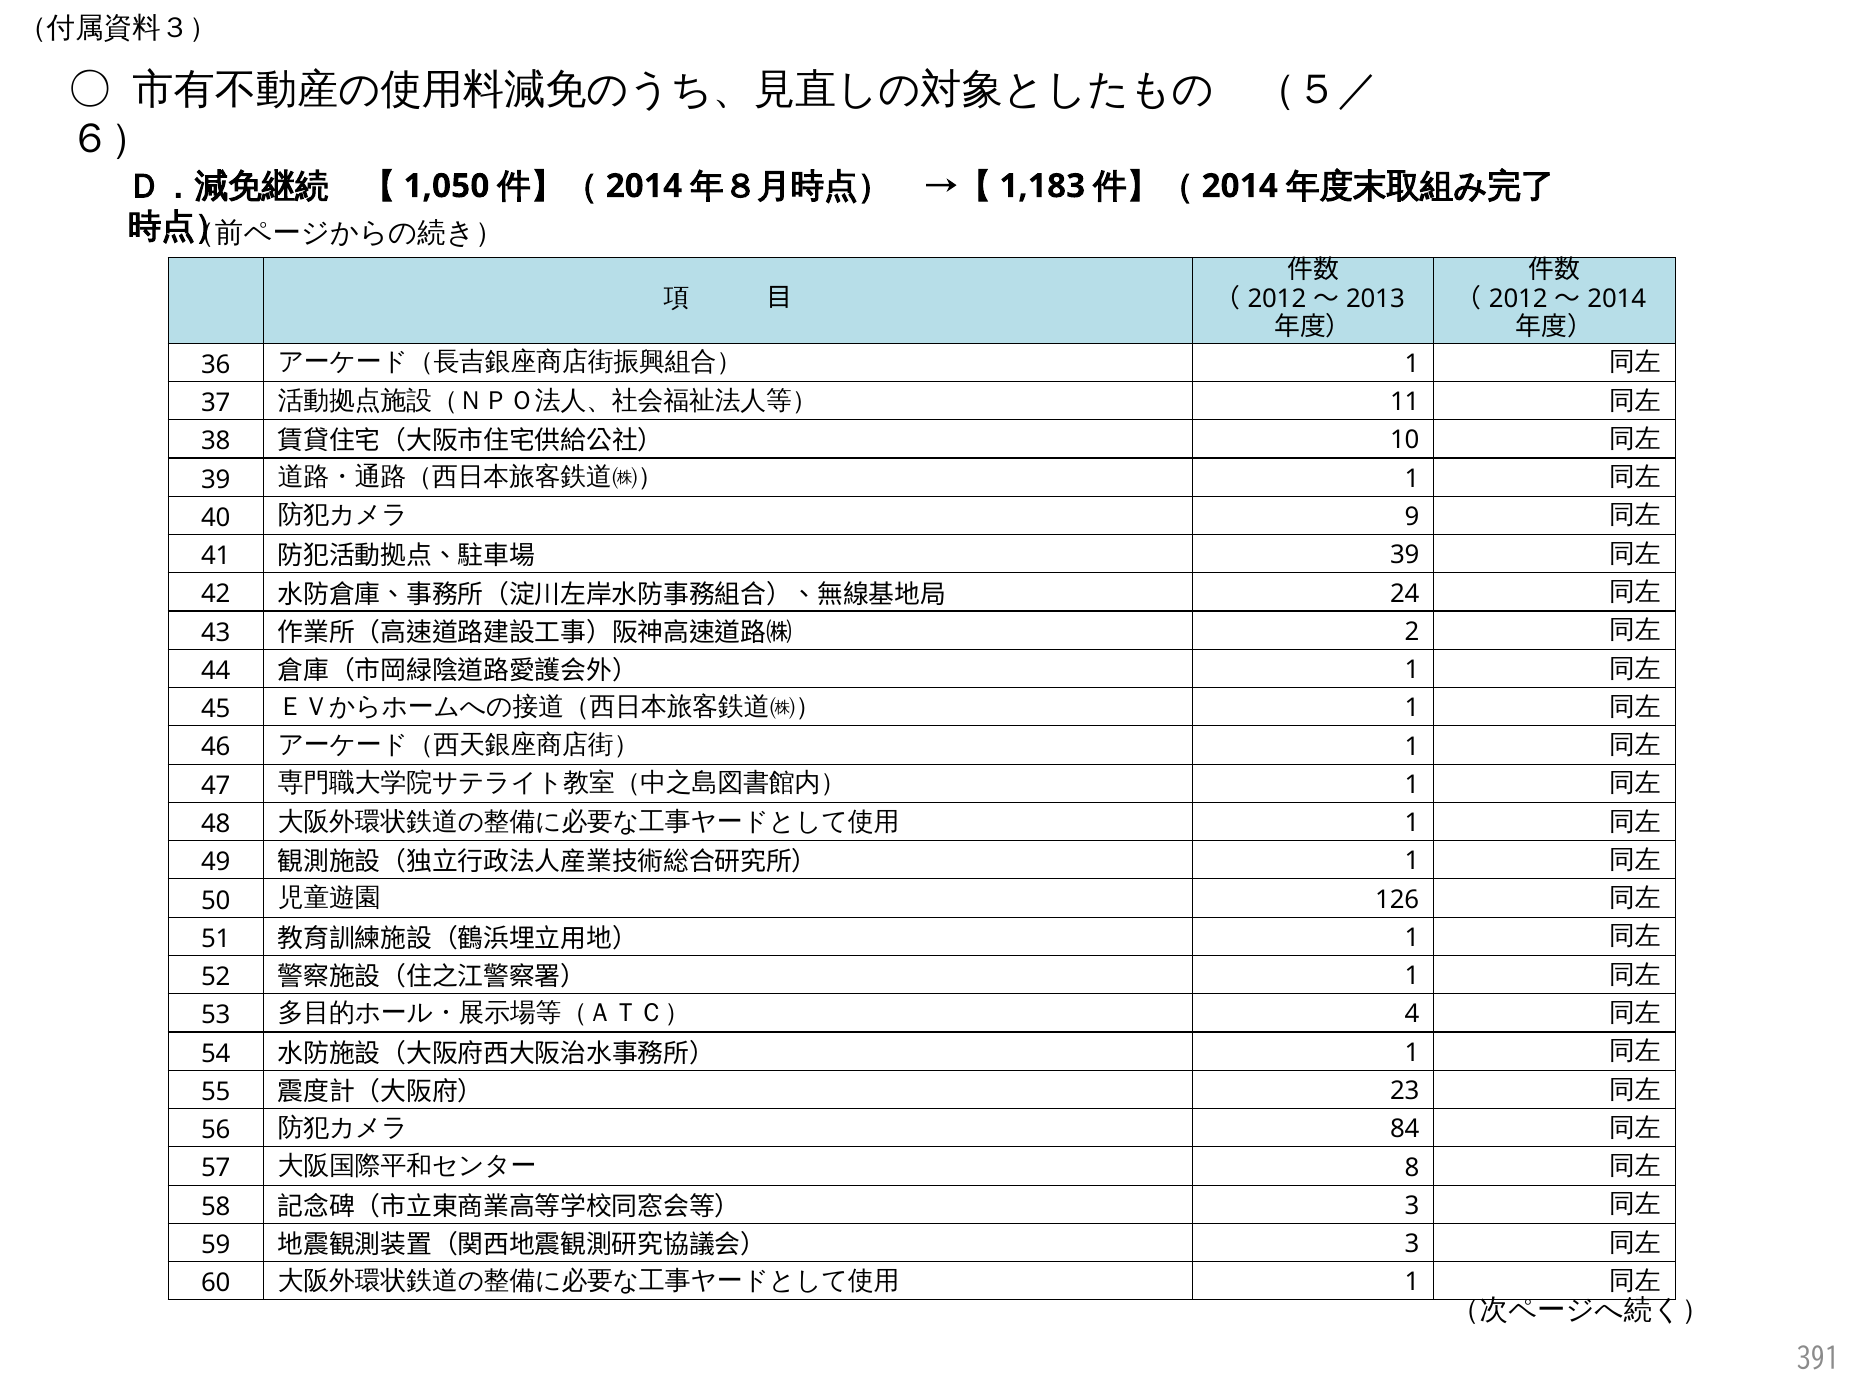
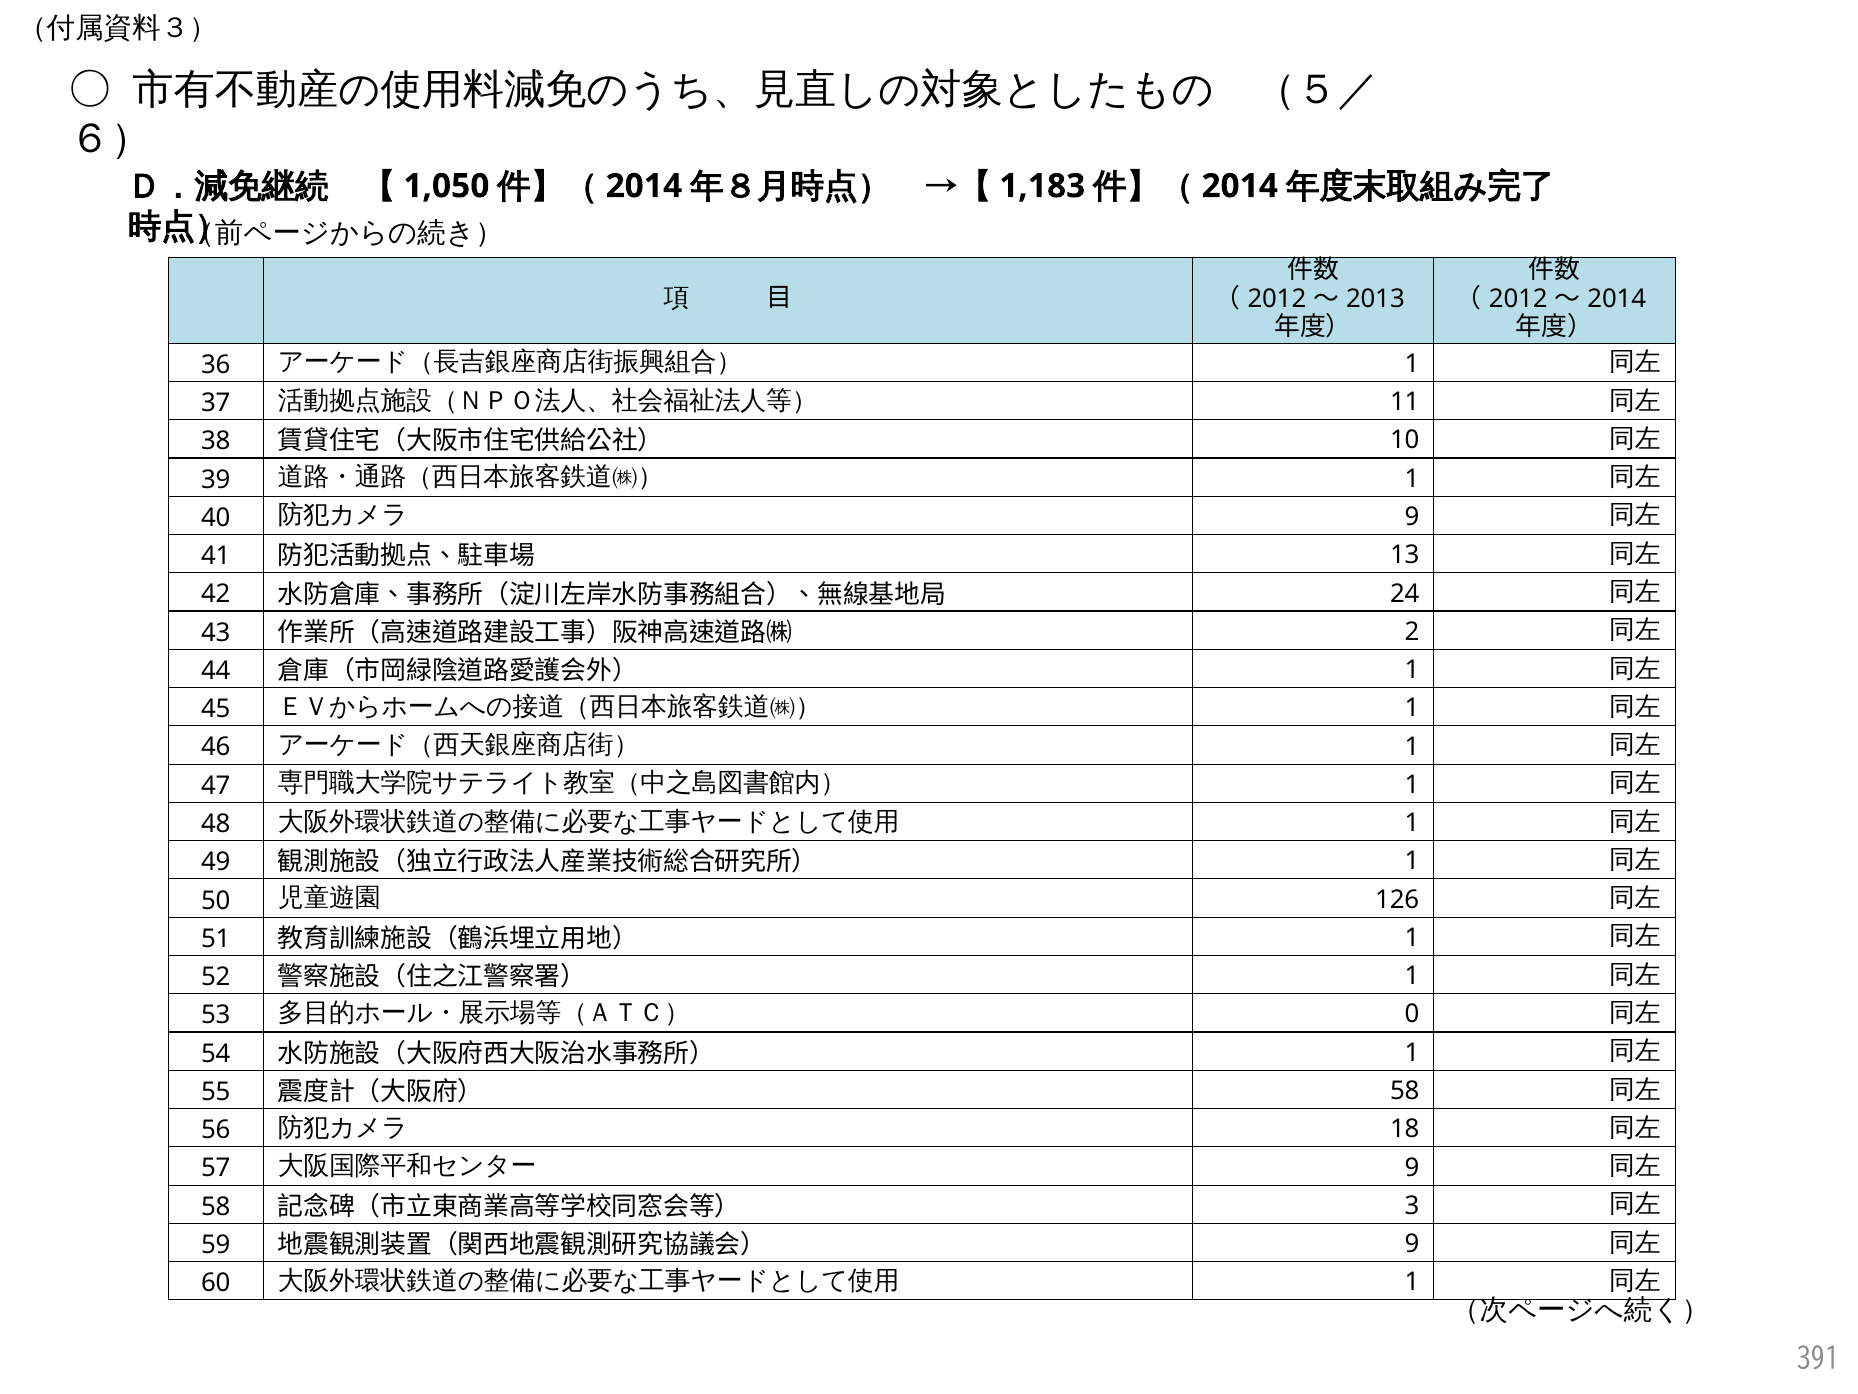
39 at (1405, 555): 39 -> 13
4: 4 -> 0
23 at (1405, 1091): 23 -> 58
84: 84 -> 18
8 at (1412, 1167): 8 -> 9
3 at (1412, 1244): 3 -> 9
